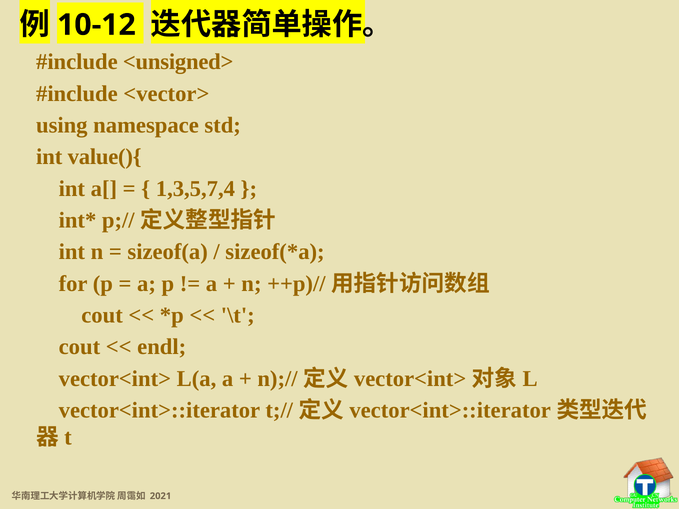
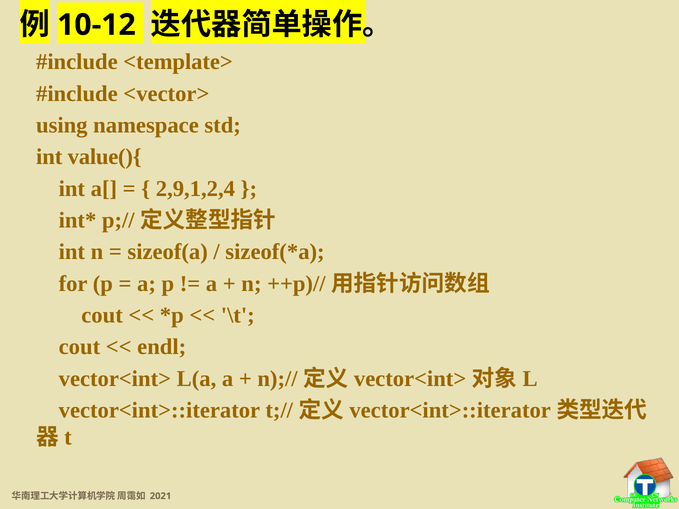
<unsigned>: <unsigned> -> <template>
1,3,5,7,4: 1,3,5,7,4 -> 2,9,1,2,4
